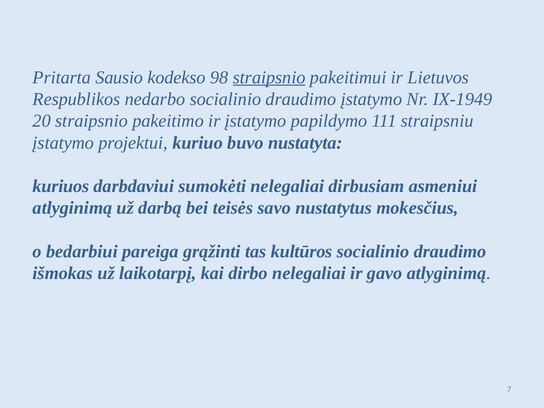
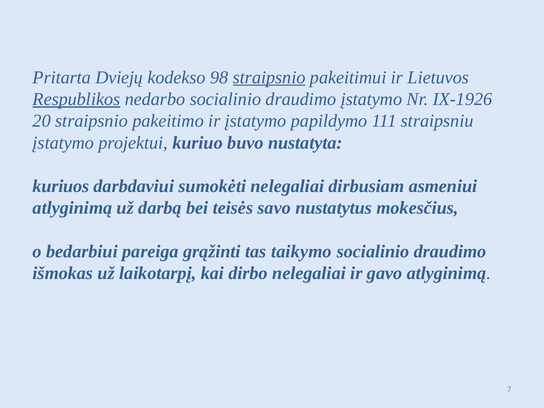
Sausio: Sausio -> Dviejų
Respublikos underline: none -> present
IX-1949: IX-1949 -> IX-1926
kultūros: kultūros -> taikymo
